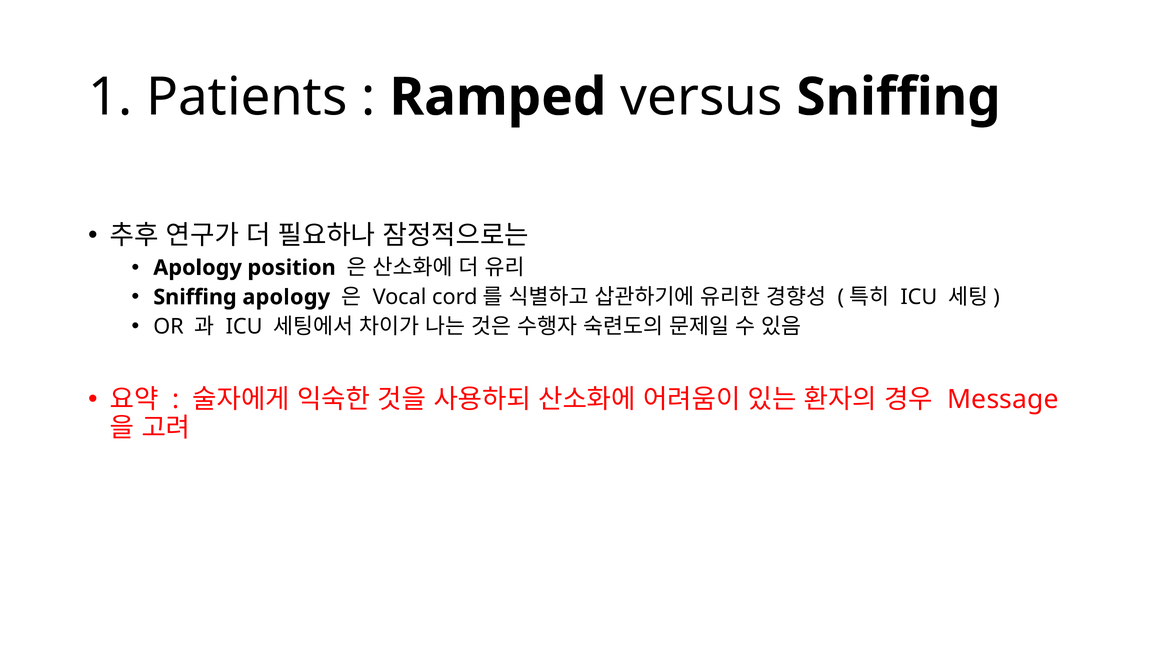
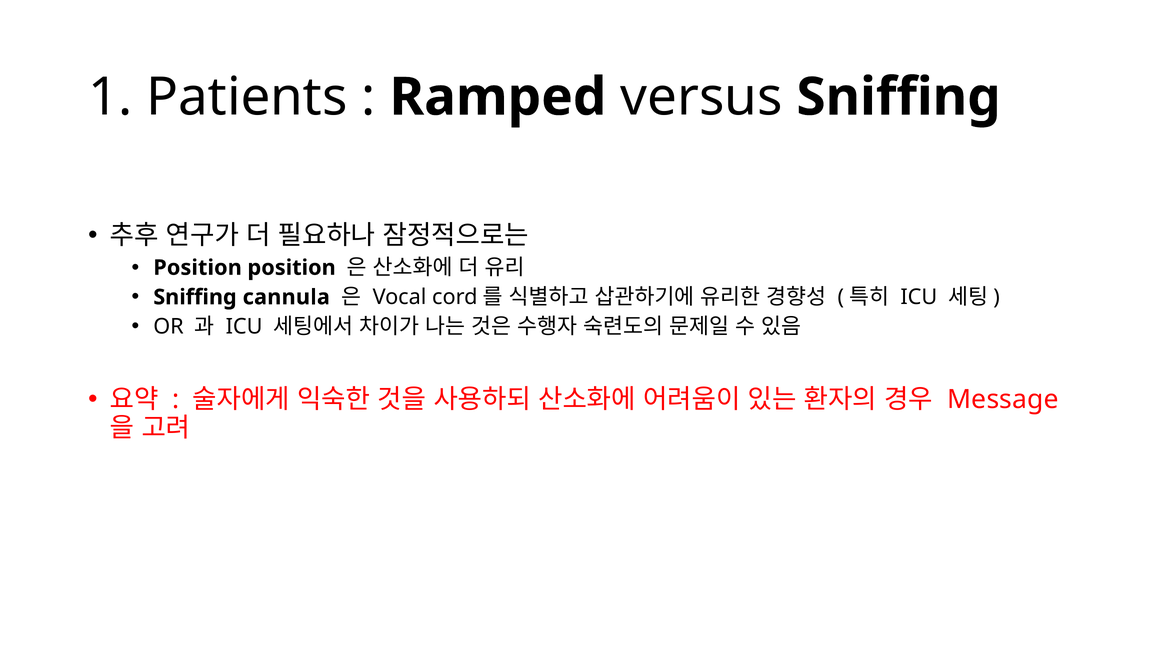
Apology at (198, 268): Apology -> Position
Sniffing apology: apology -> cannula
